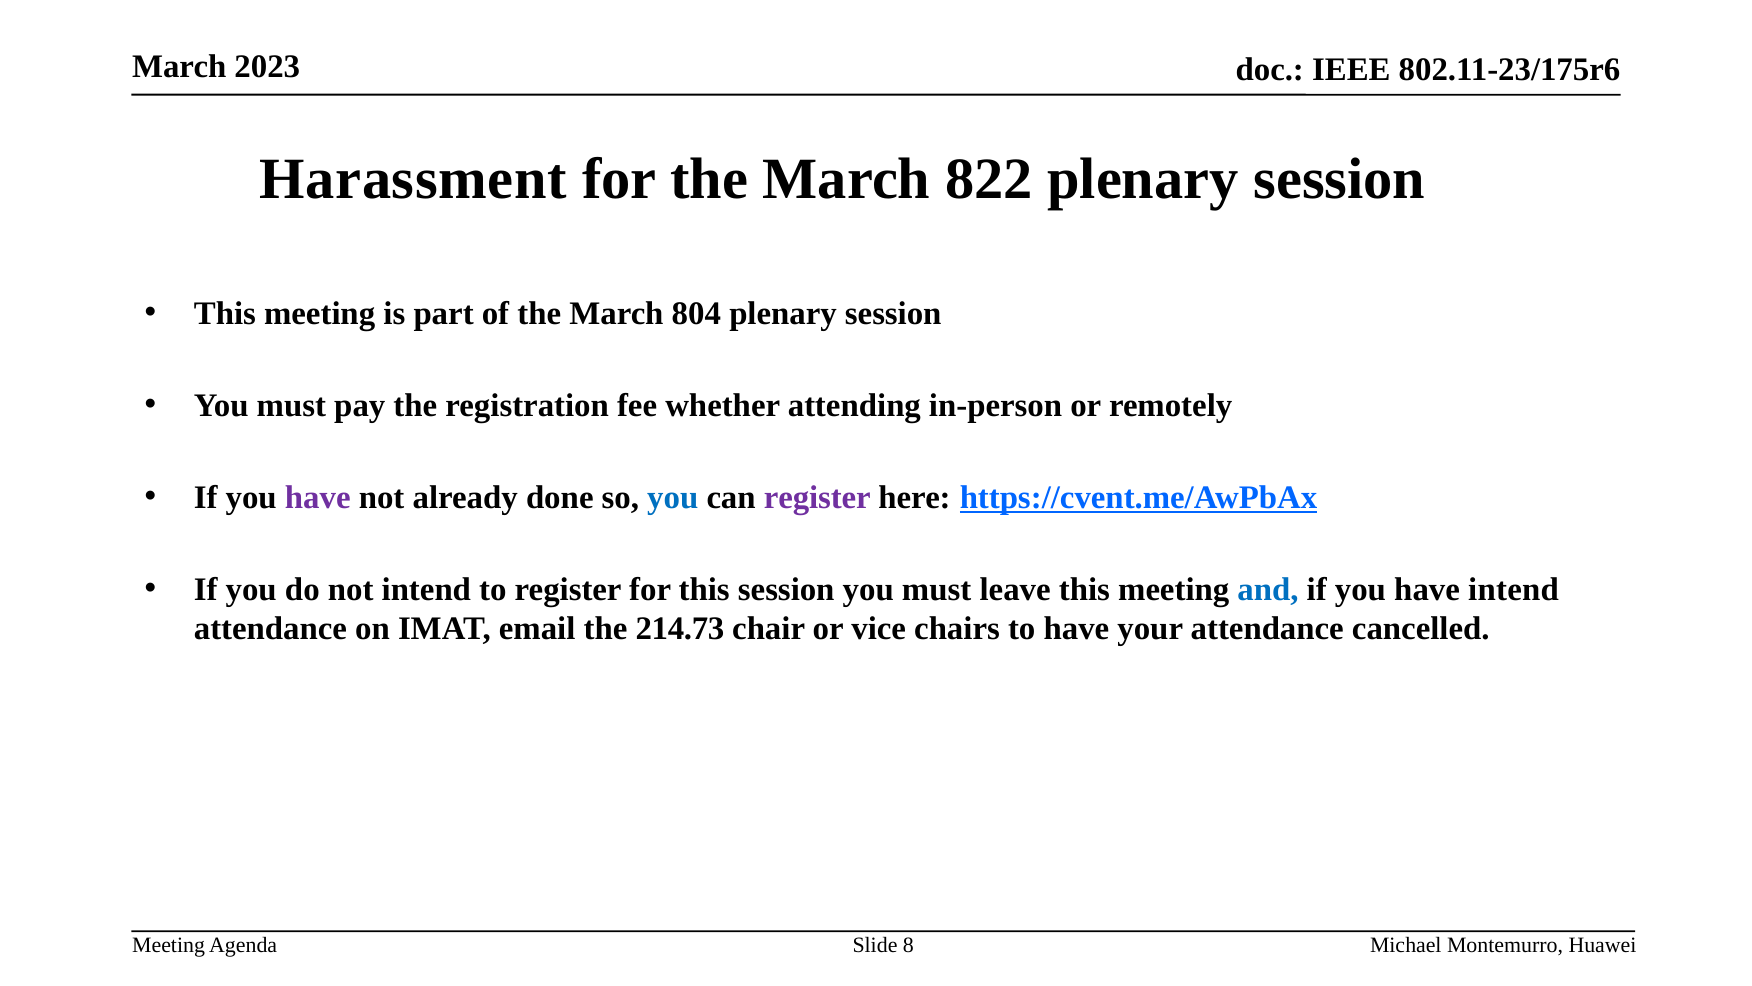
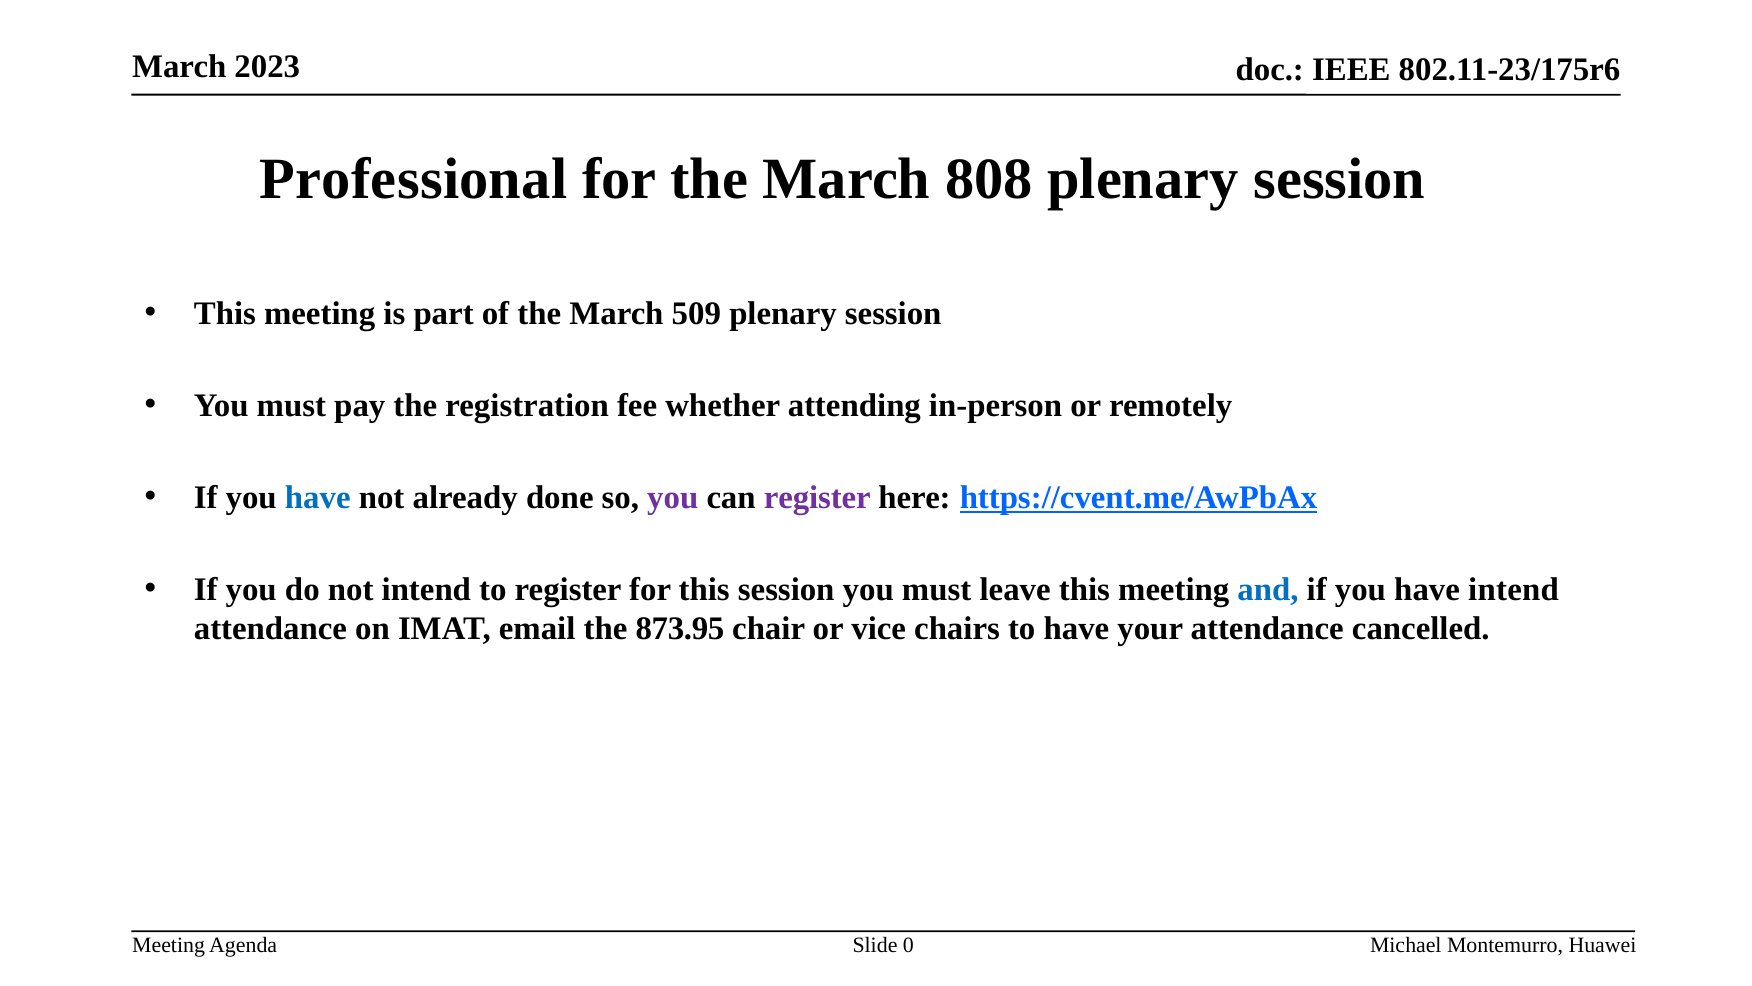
Harassment: Harassment -> Professional
822: 822 -> 808
804: 804 -> 509
have at (318, 497) colour: purple -> blue
you at (673, 497) colour: blue -> purple
214.73: 214.73 -> 873.95
8: 8 -> 0
